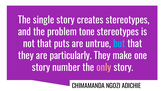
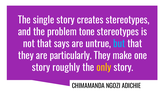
puts: puts -> says
number: number -> roughly
only colour: pink -> yellow
